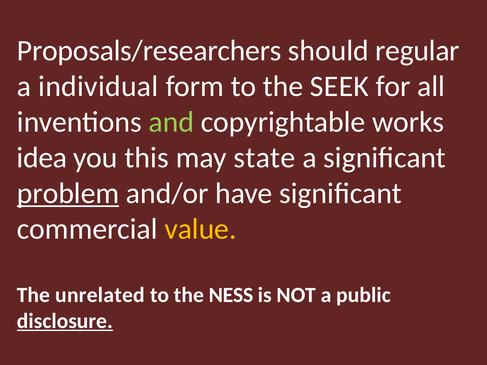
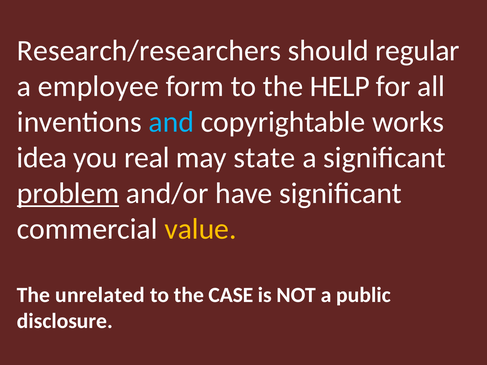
Proposals/researchers: Proposals/researchers -> Research/researchers
individual: individual -> employee
SEEK: SEEK -> HELP
and colour: light green -> light blue
this: this -> real
NESS: NESS -> CASE
disclosure underline: present -> none
